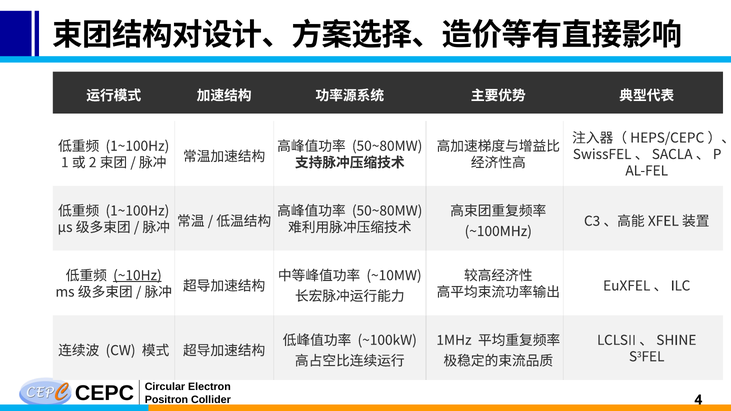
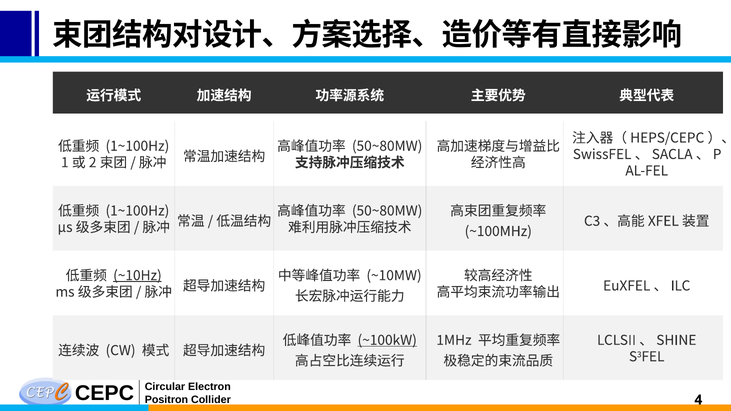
~100kW underline: none -> present
